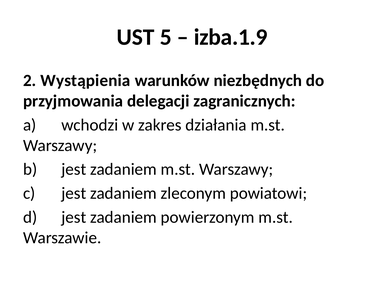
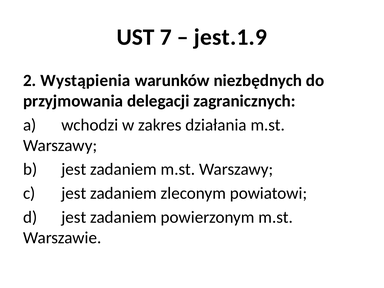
5: 5 -> 7
izba.1.9: izba.1.9 -> jest.1.9
